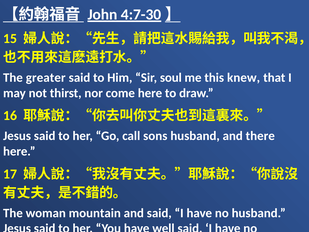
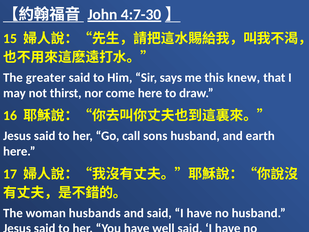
soul: soul -> says
there: there -> earth
mountain: mountain -> husbands
